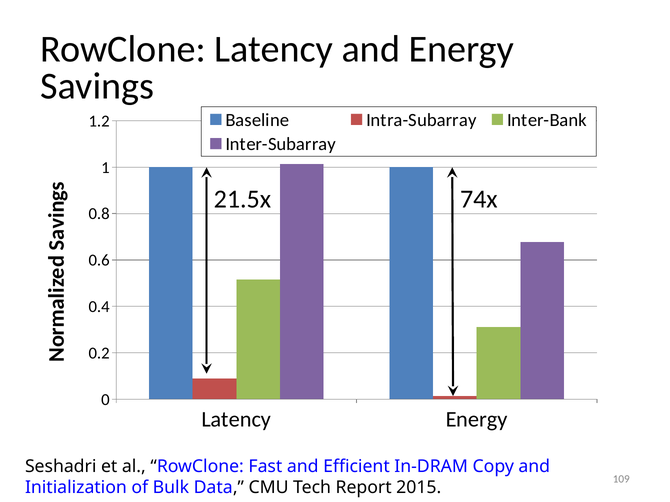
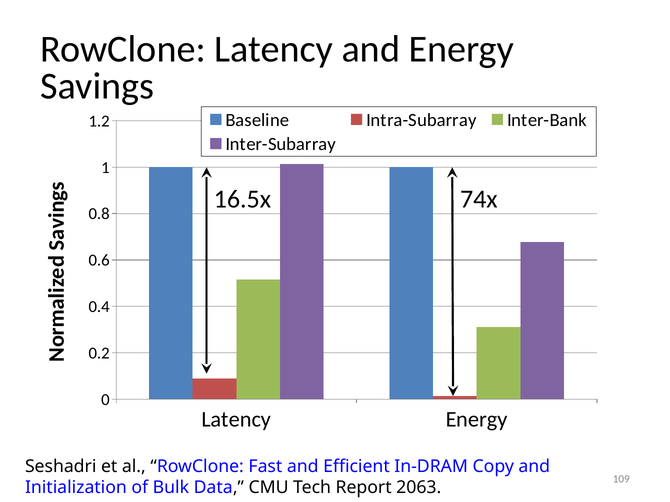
21.5x: 21.5x -> 16.5x
2015: 2015 -> 2063
